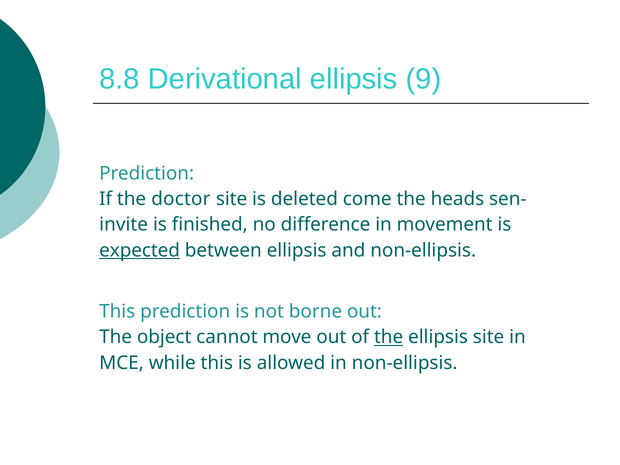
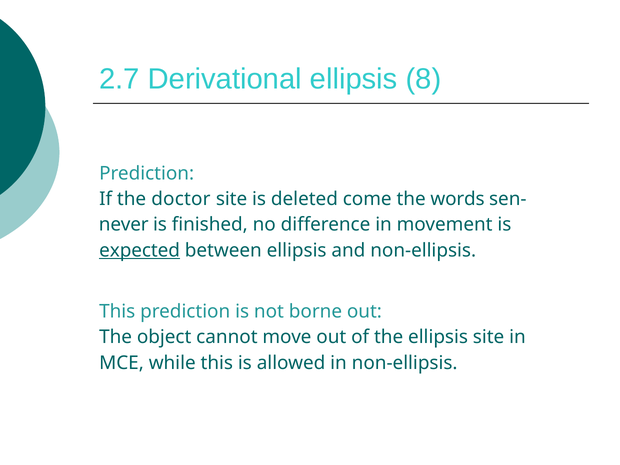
8.8: 8.8 -> 2.7
9: 9 -> 8
heads: heads -> words
invite: invite -> never
the at (389, 337) underline: present -> none
